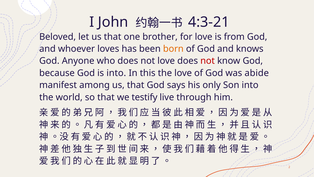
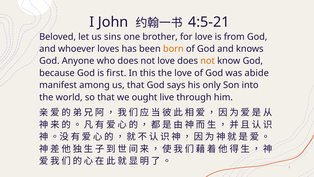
4:3-21: 4:3-21 -> 4:5-21
let us that: that -> sins
not at (208, 61) colour: red -> orange
is into: into -> first
testify: testify -> ought
